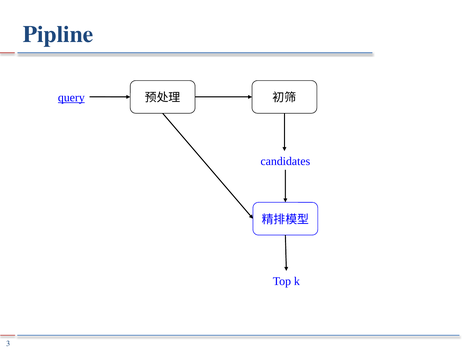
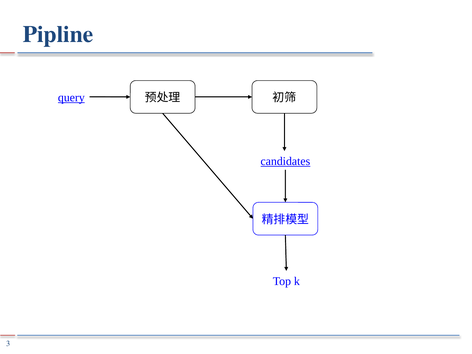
candidates underline: none -> present
